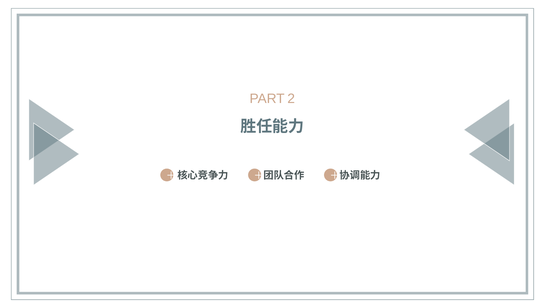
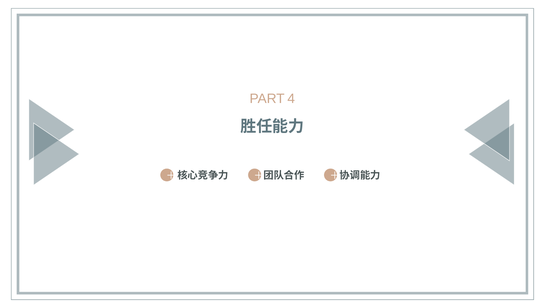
2: 2 -> 4
